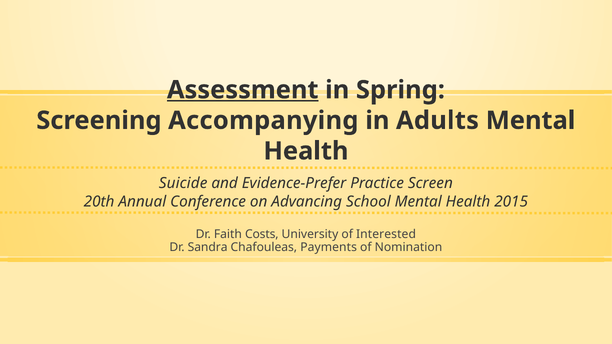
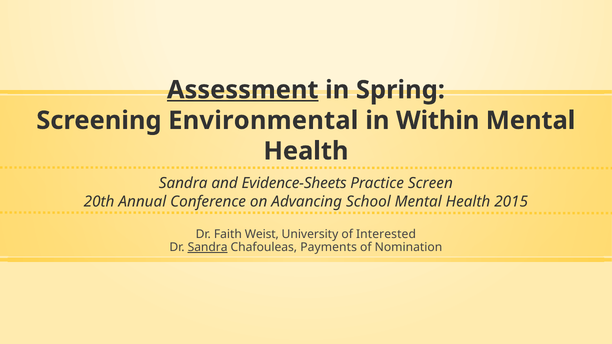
Accompanying: Accompanying -> Environmental
Adults: Adults -> Within
Suicide at (183, 183): Suicide -> Sandra
Evidence-Prefer: Evidence-Prefer -> Evidence-Sheets
Costs: Costs -> Weist
Sandra at (208, 247) underline: none -> present
